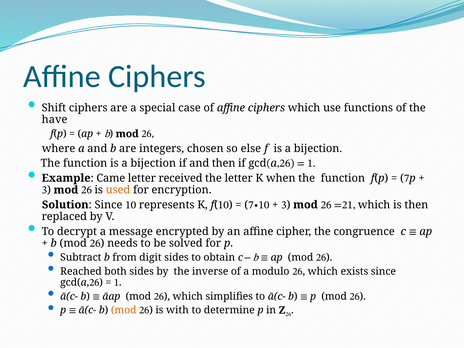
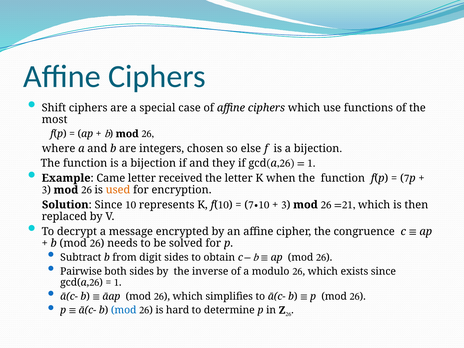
have: have -> most
and then: then -> they
Reached: Reached -> Pairwise
mod at (124, 310) colour: orange -> blue
with: with -> hard
